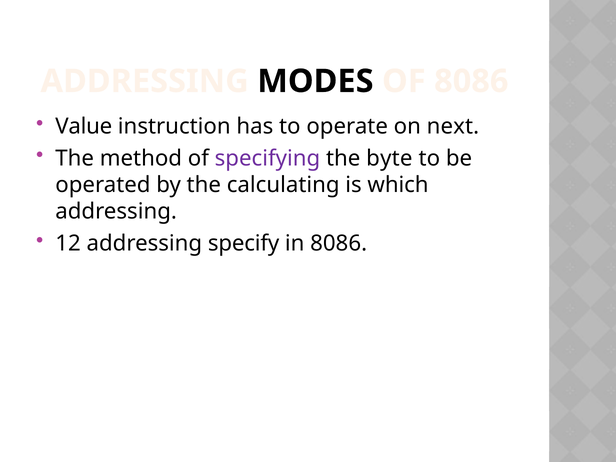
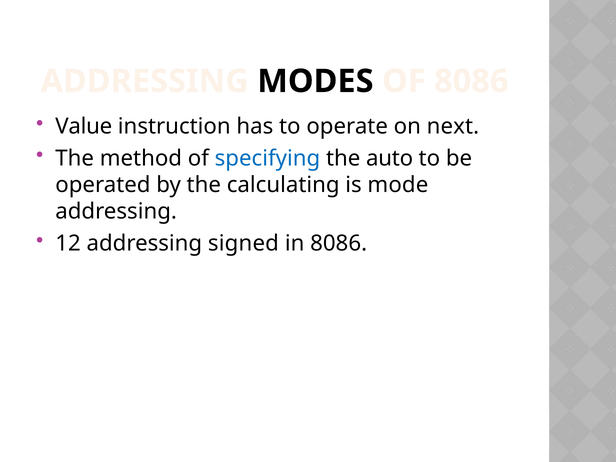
specifying colour: purple -> blue
byte: byte -> auto
which: which -> mode
specify: specify -> signed
